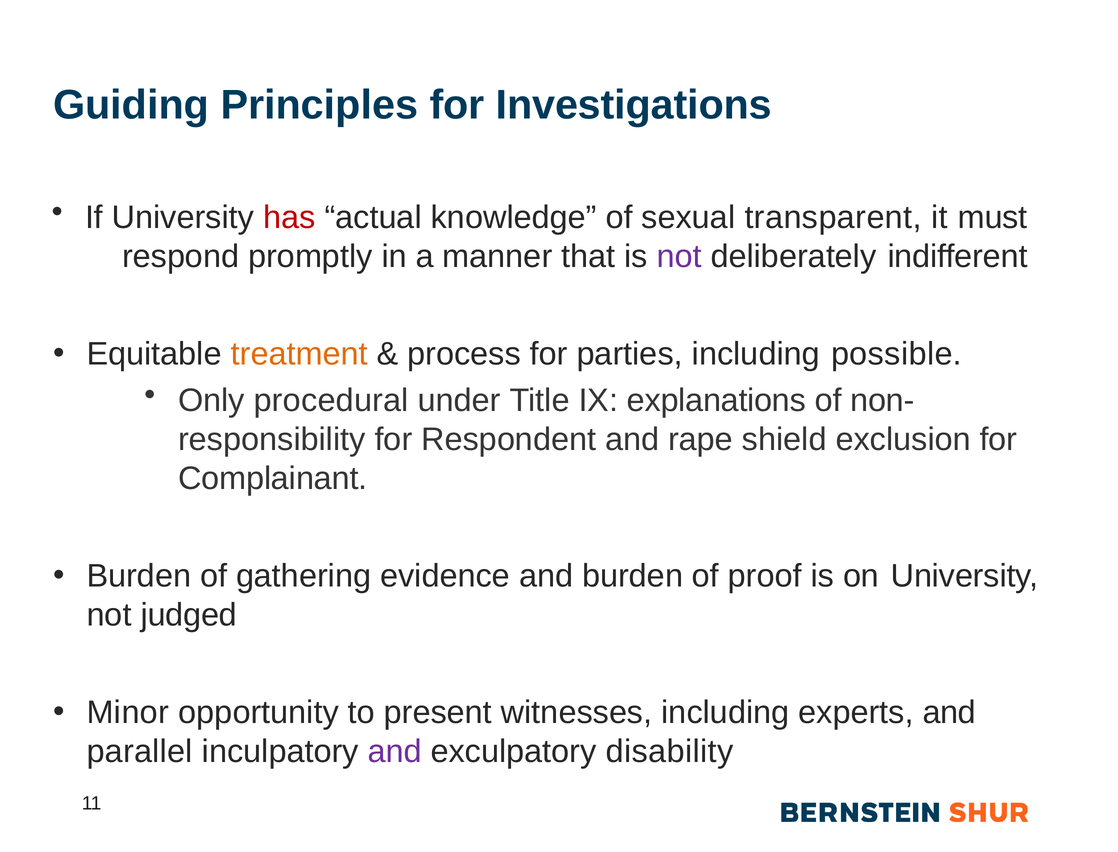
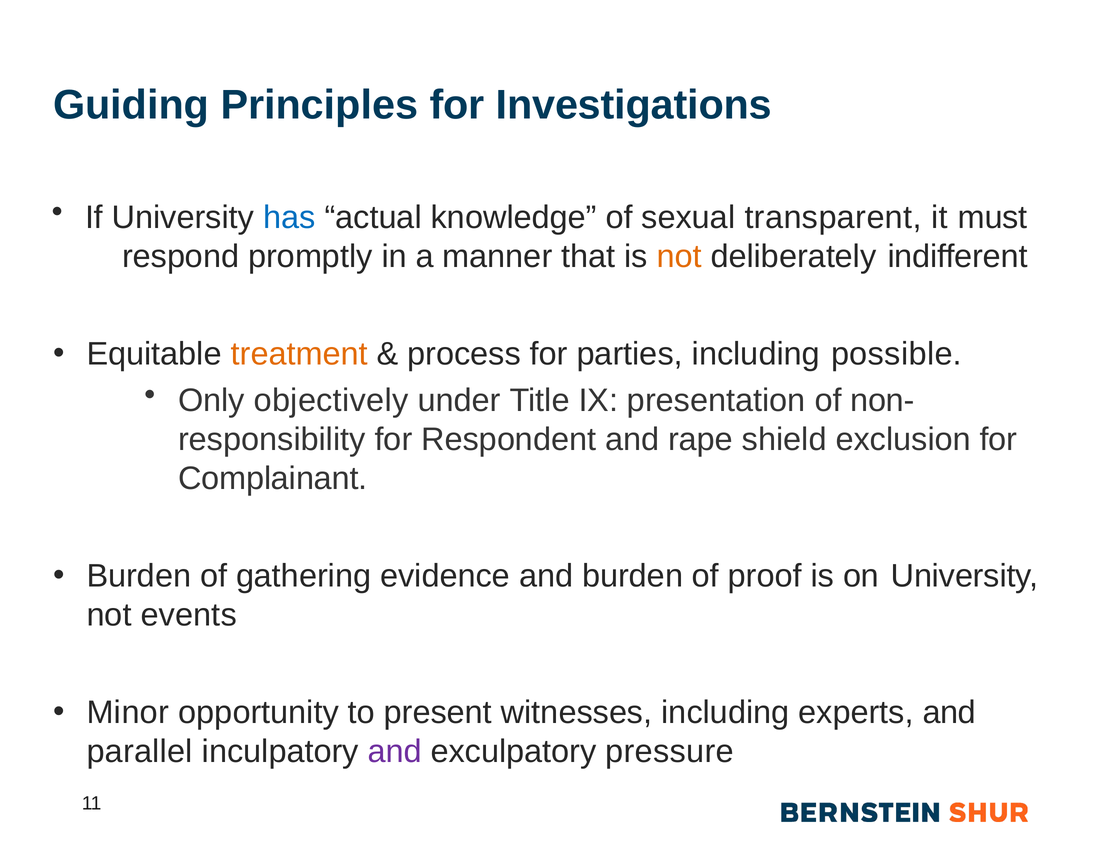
has colour: red -> blue
not at (679, 257) colour: purple -> orange
procedural: procedural -> objectively
explanations: explanations -> presentation
judged: judged -> events
disability: disability -> pressure
